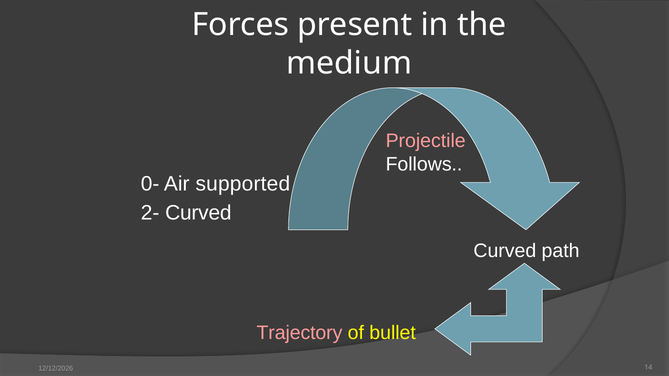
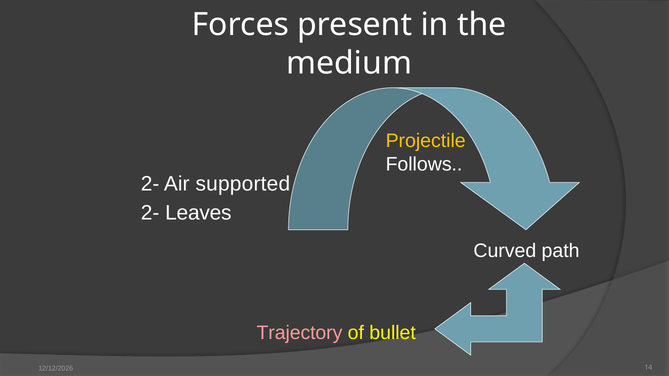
Projectile colour: pink -> yellow
0- at (150, 184): 0- -> 2-
2- Curved: Curved -> Leaves
